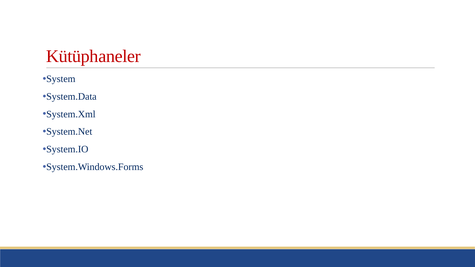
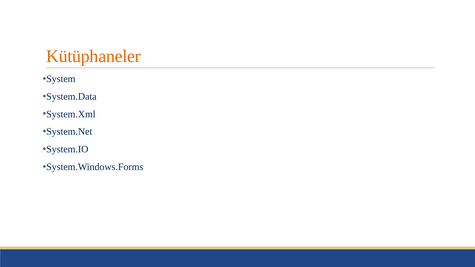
Kütüphaneler colour: red -> orange
